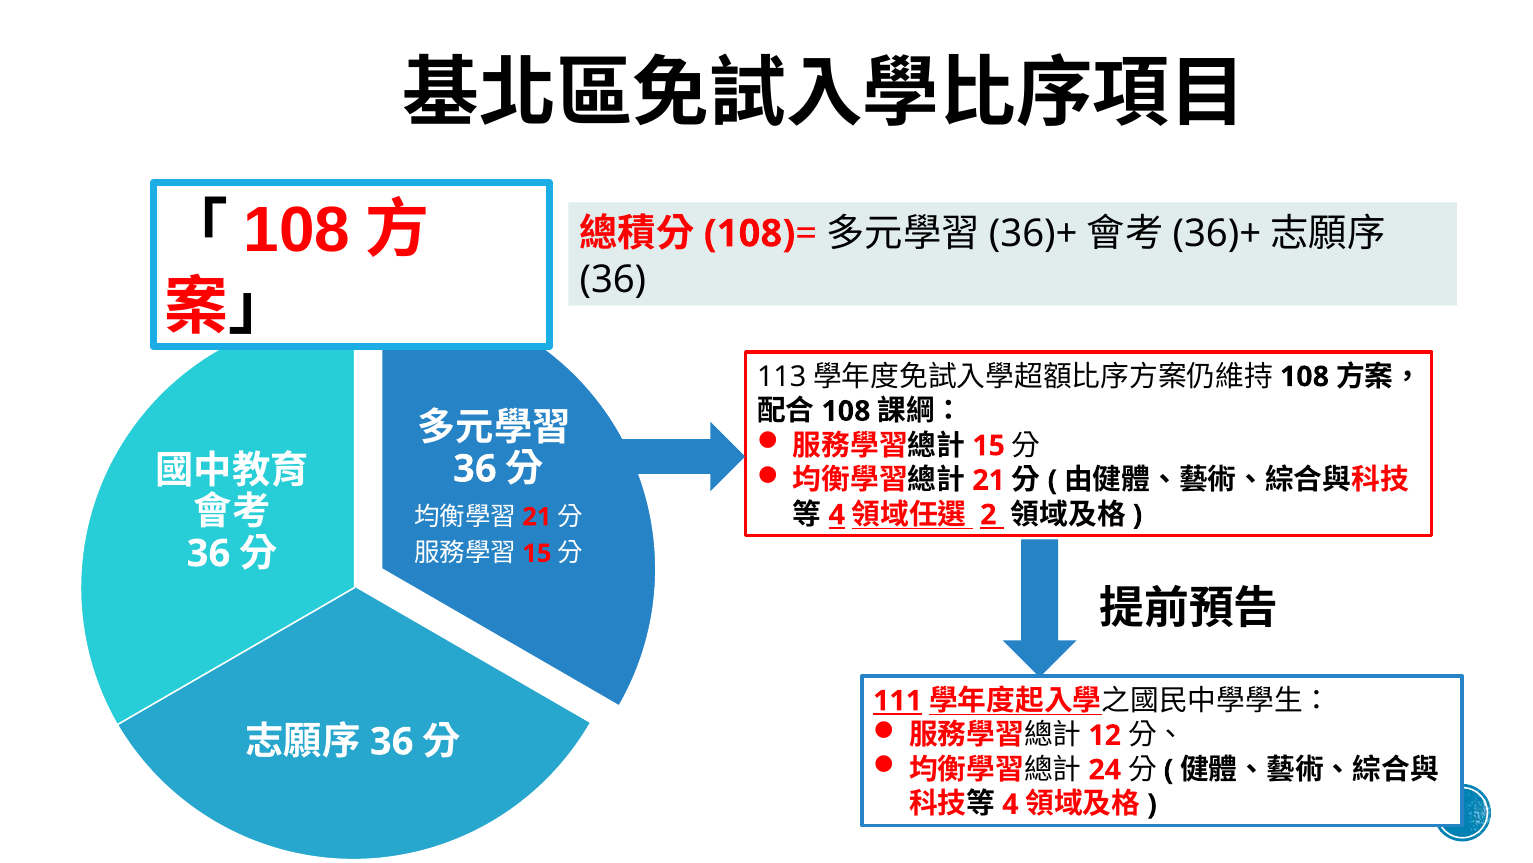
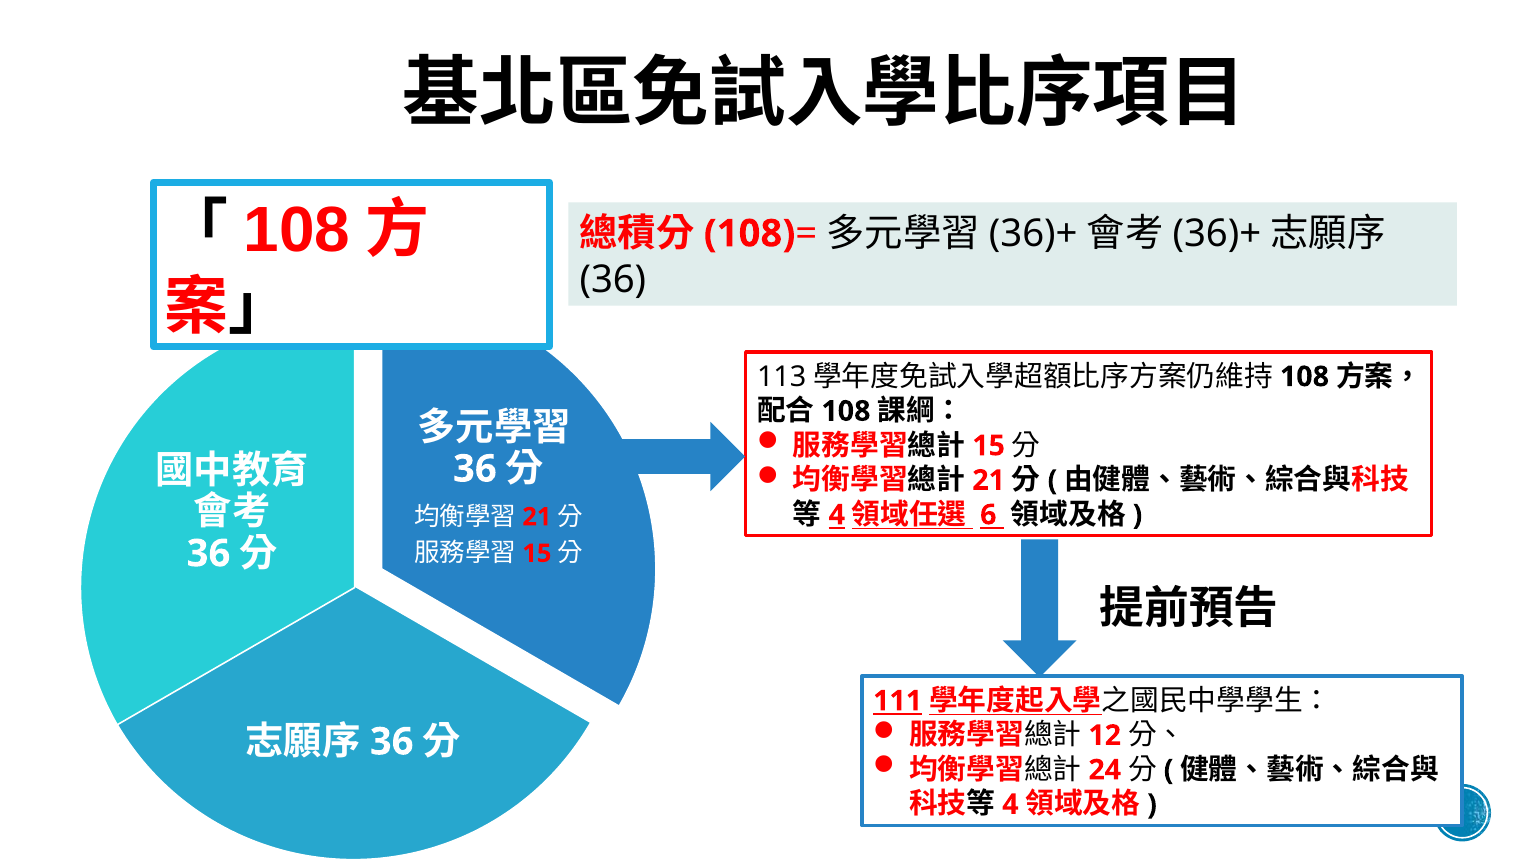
2: 2 -> 6
